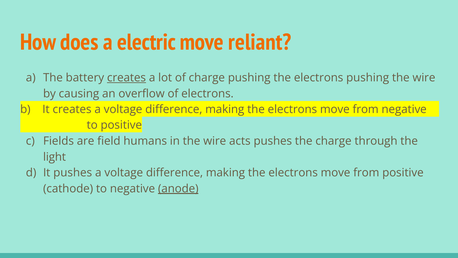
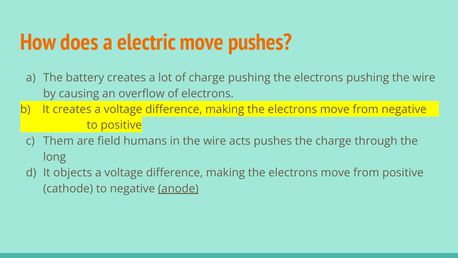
move reliant: reliant -> pushes
creates at (126, 78) underline: present -> none
Fields: Fields -> Them
light: light -> long
It pushes: pushes -> objects
